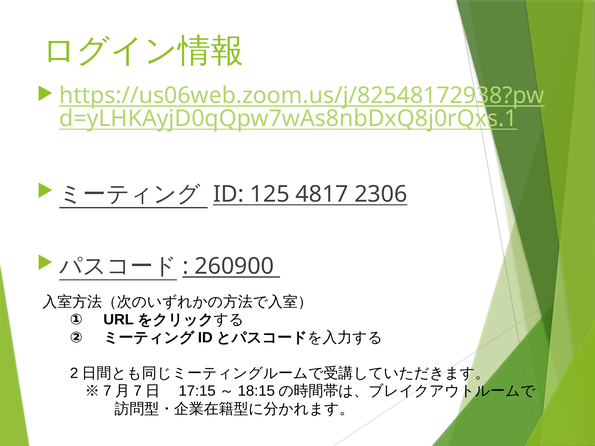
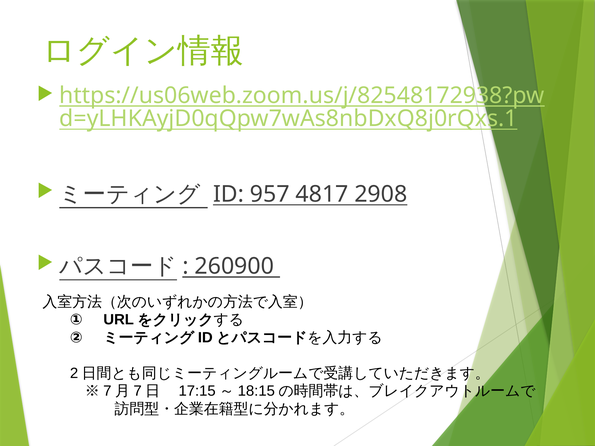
125: 125 -> 957
2306: 2306 -> 2908
